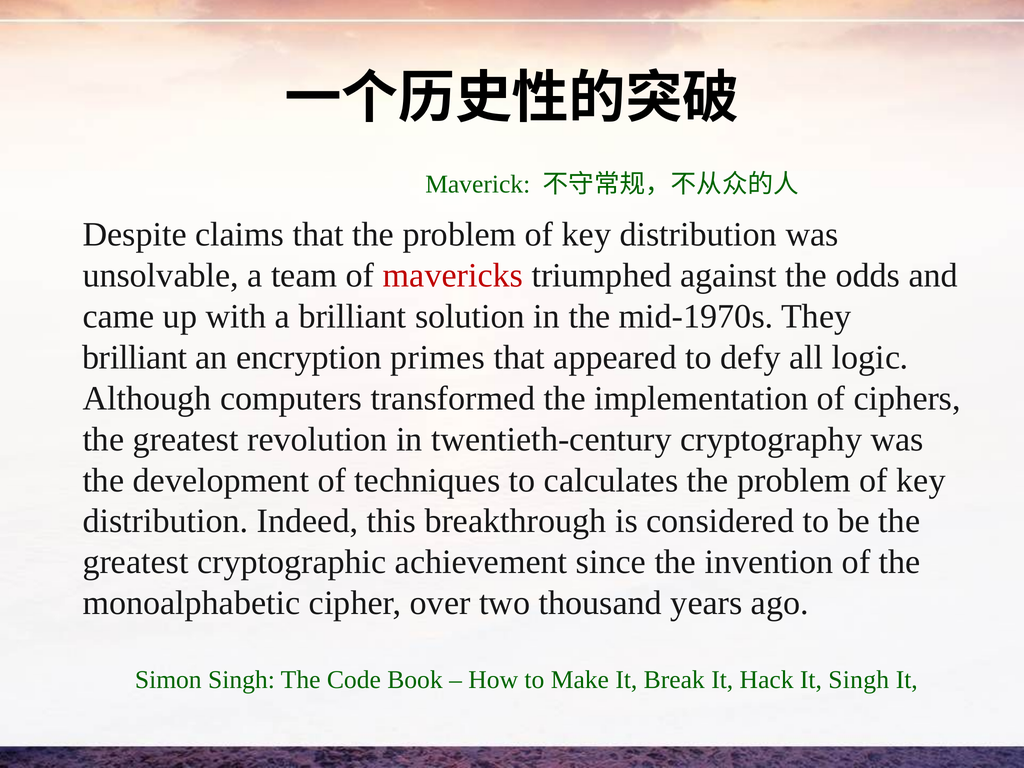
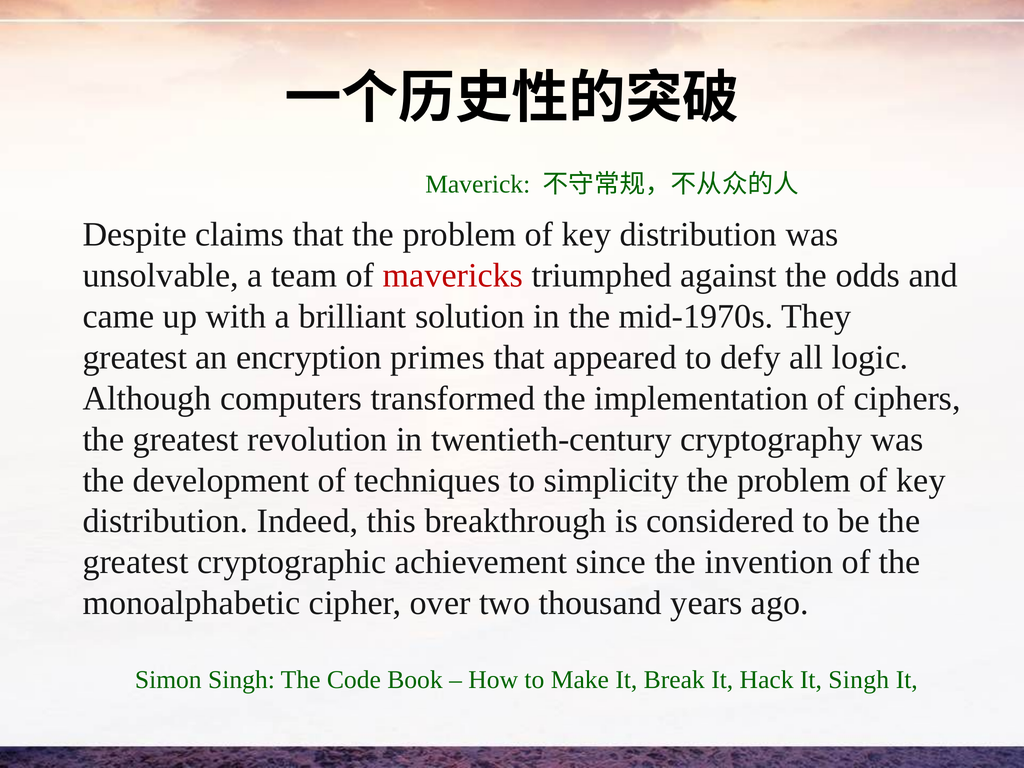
brilliant at (135, 357): brilliant -> greatest
calculates: calculates -> simplicity
